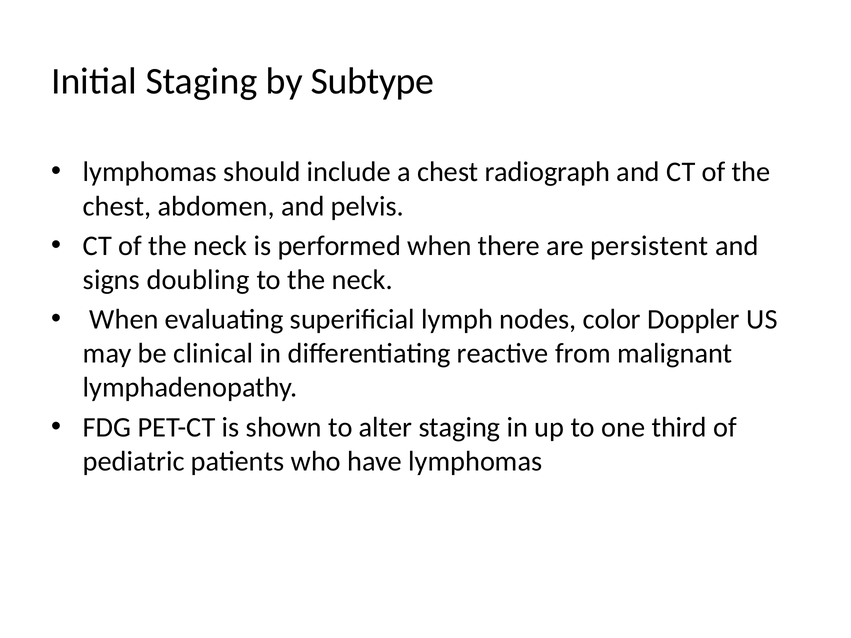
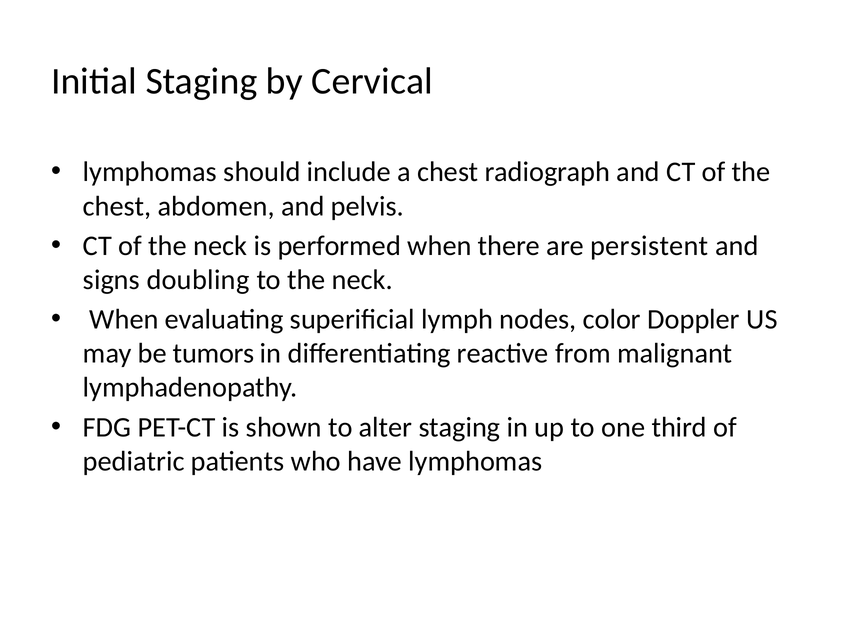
Subtype: Subtype -> Cervical
clinical: clinical -> tumors
